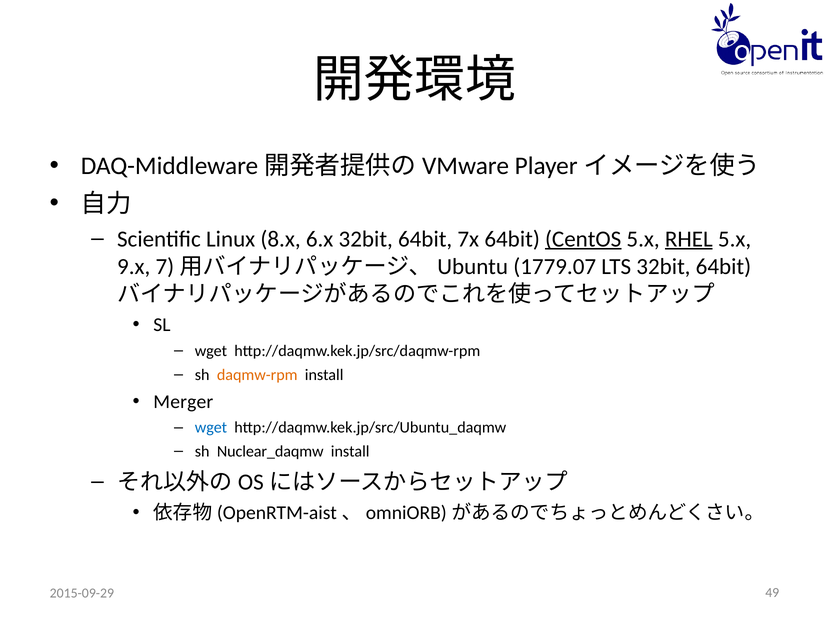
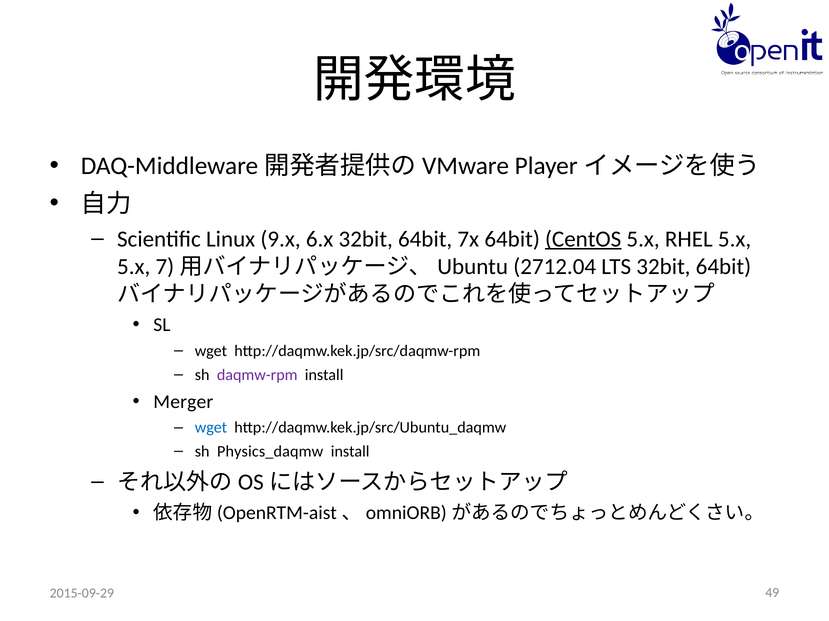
8.x: 8.x -> 9.x
RHEL underline: present -> none
9.x at (134, 267): 9.x -> 5.x
1779.07: 1779.07 -> 2712.04
daqmw-rpm colour: orange -> purple
Nuclear_daqmw: Nuclear_daqmw -> Physics_daqmw
